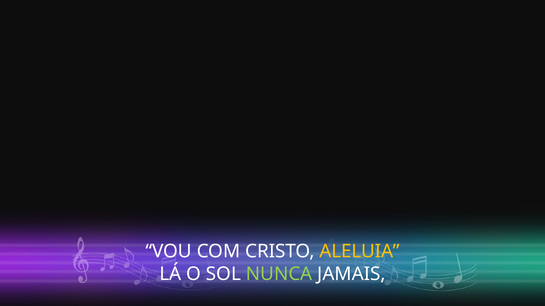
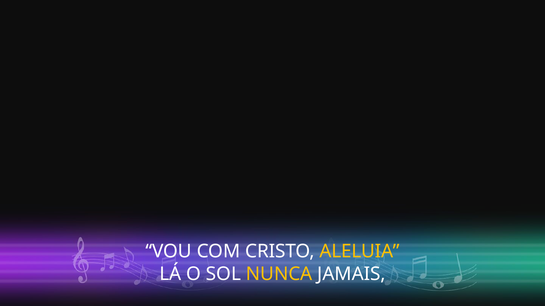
NUNCA colour: light green -> yellow
